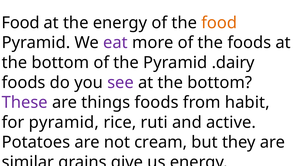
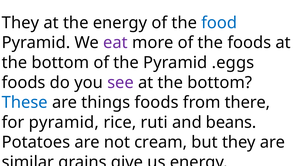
Food at (21, 23): Food -> They
food at (219, 23) colour: orange -> blue
.dairy: .dairy -> .eggs
These colour: purple -> blue
habit: habit -> there
active: active -> beans
